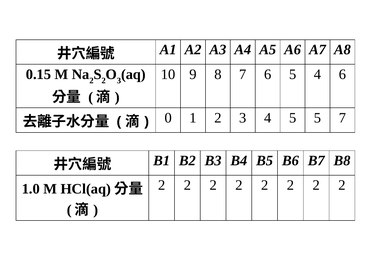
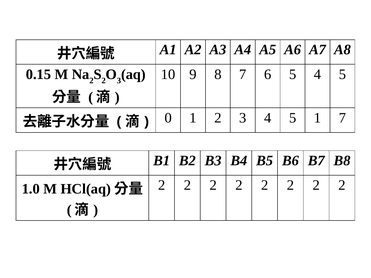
5 4 6: 6 -> 5
5 5: 5 -> 1
